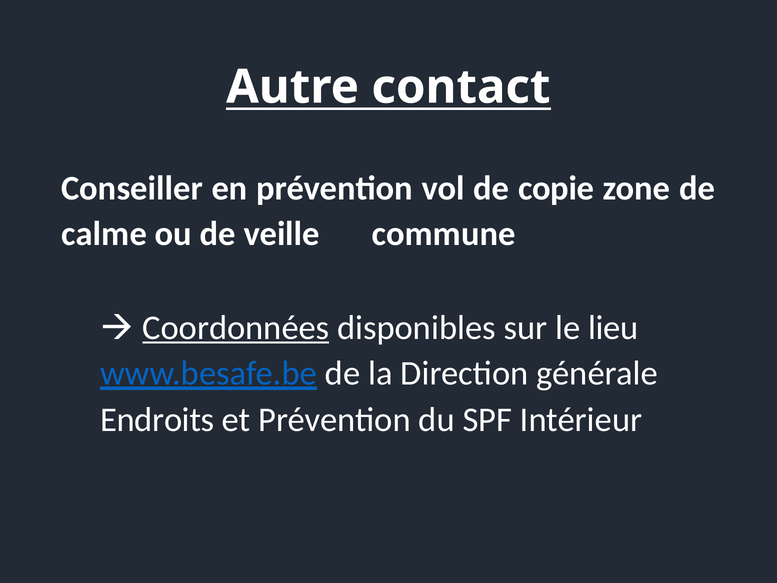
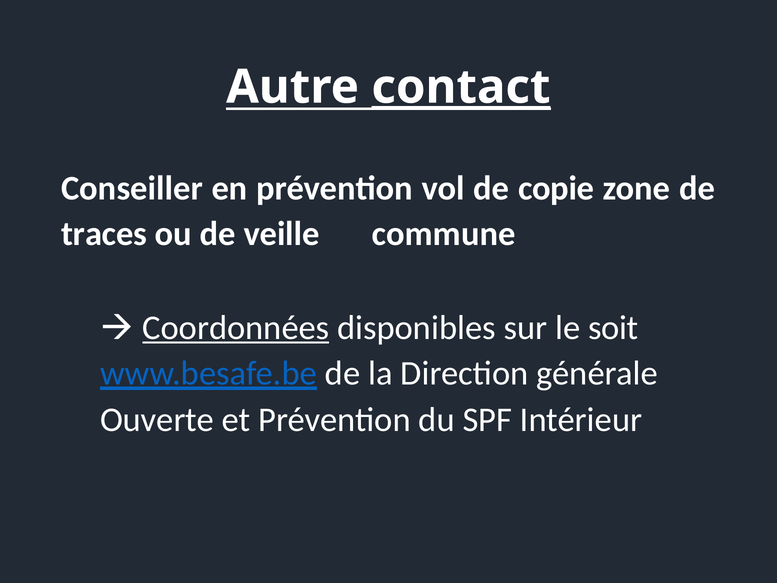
contact underline: none -> present
calme: calme -> traces
lieu: lieu -> soit
Endroits: Endroits -> Ouverte
